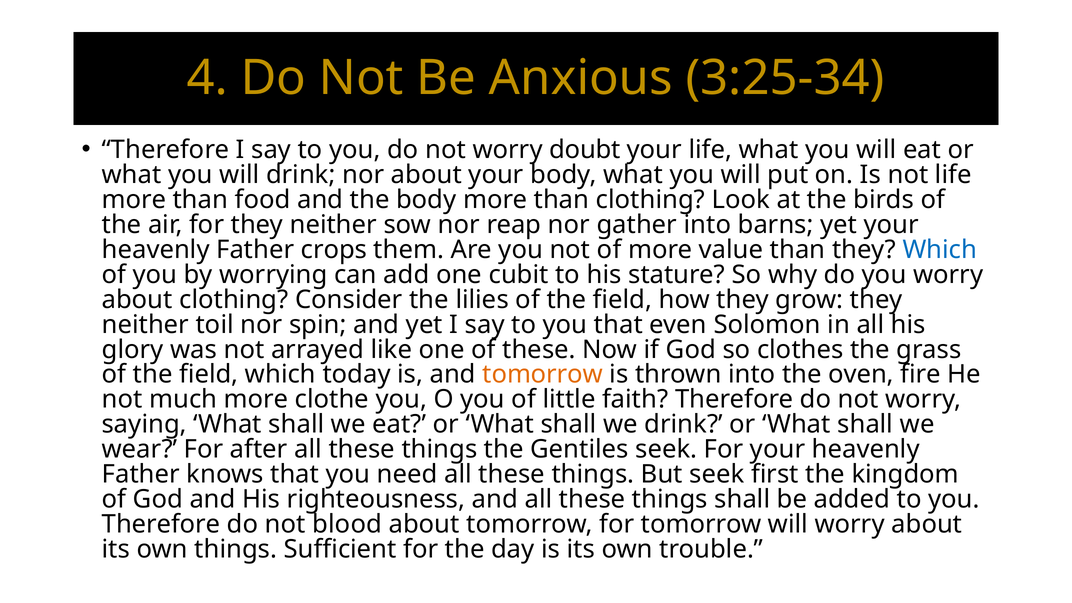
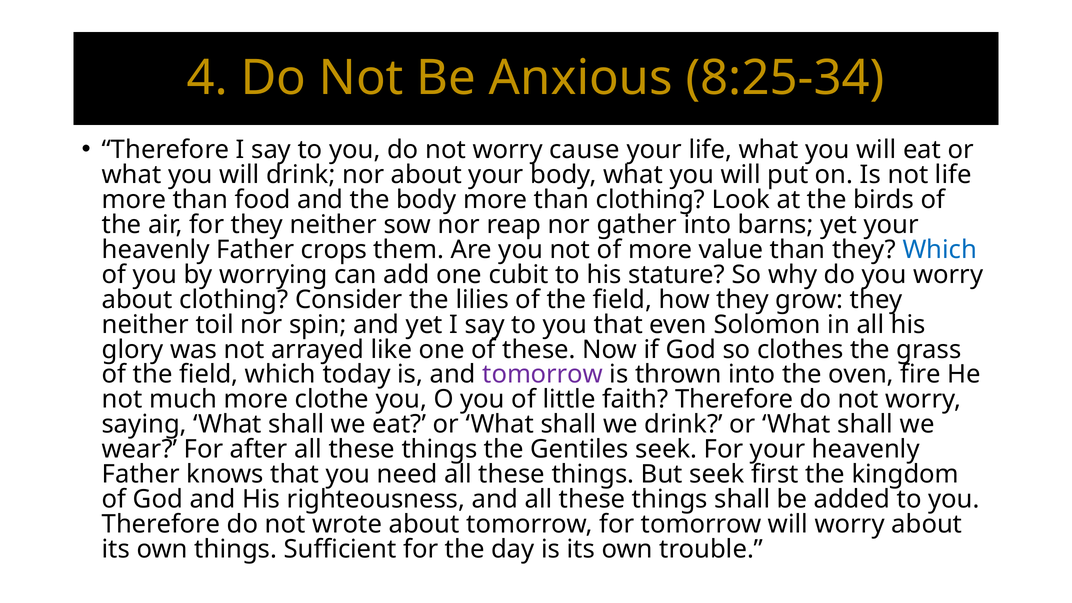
3:25-34: 3:25-34 -> 8:25-34
doubt: doubt -> cause
tomorrow at (543, 375) colour: orange -> purple
blood: blood -> wrote
